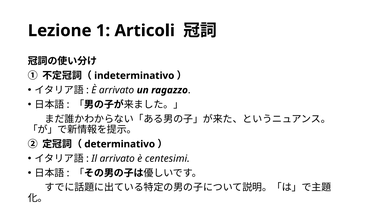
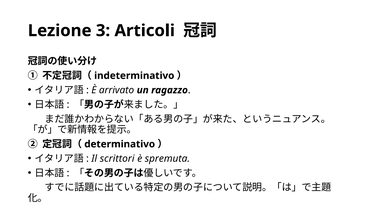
1: 1 -> 3
Il arrivato: arrivato -> scrittori
centesimi: centesimi -> spremuta
